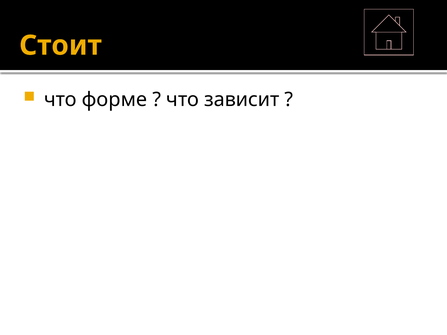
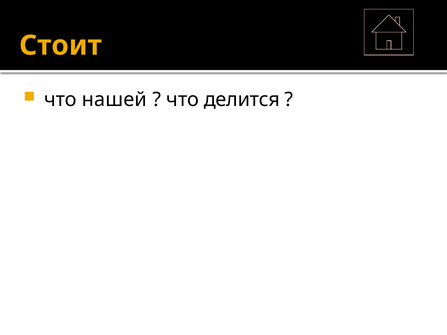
форме: форме -> нашей
зависит: зависит -> делится
